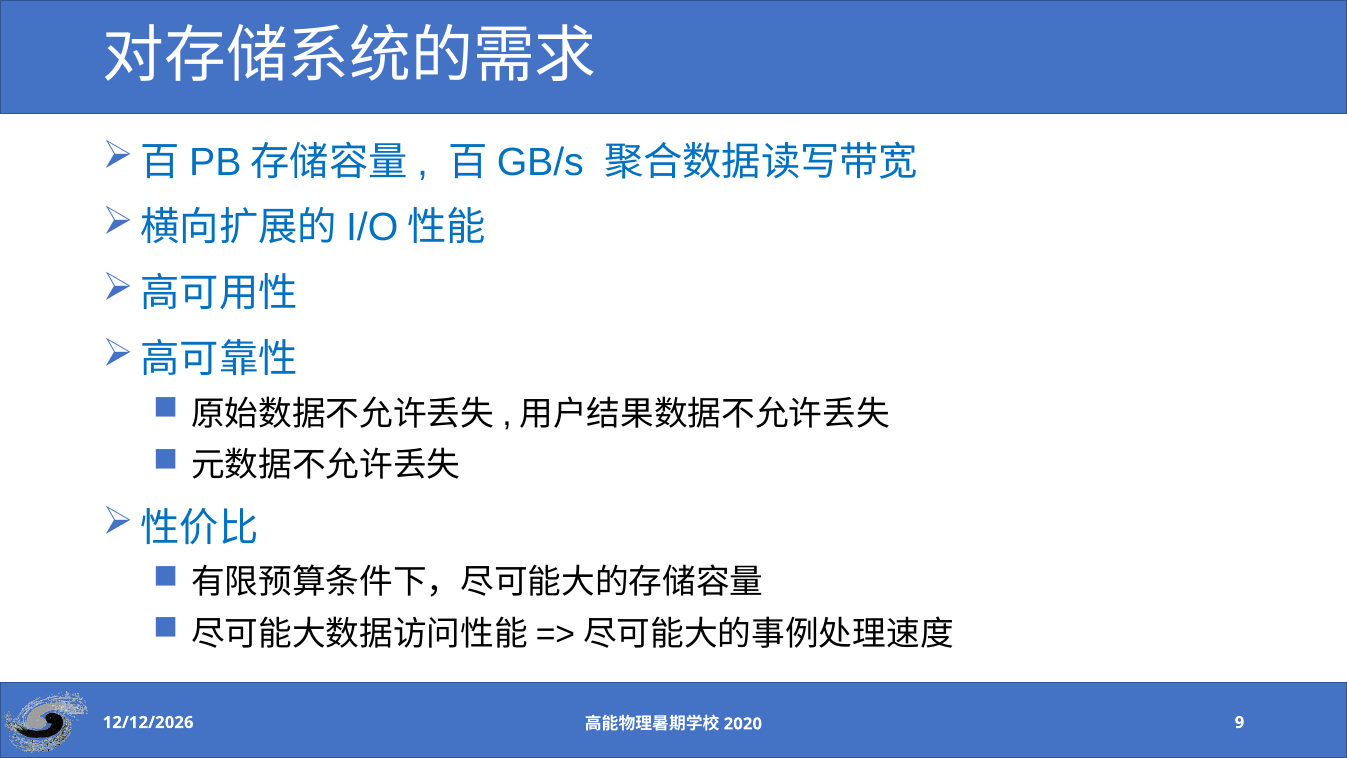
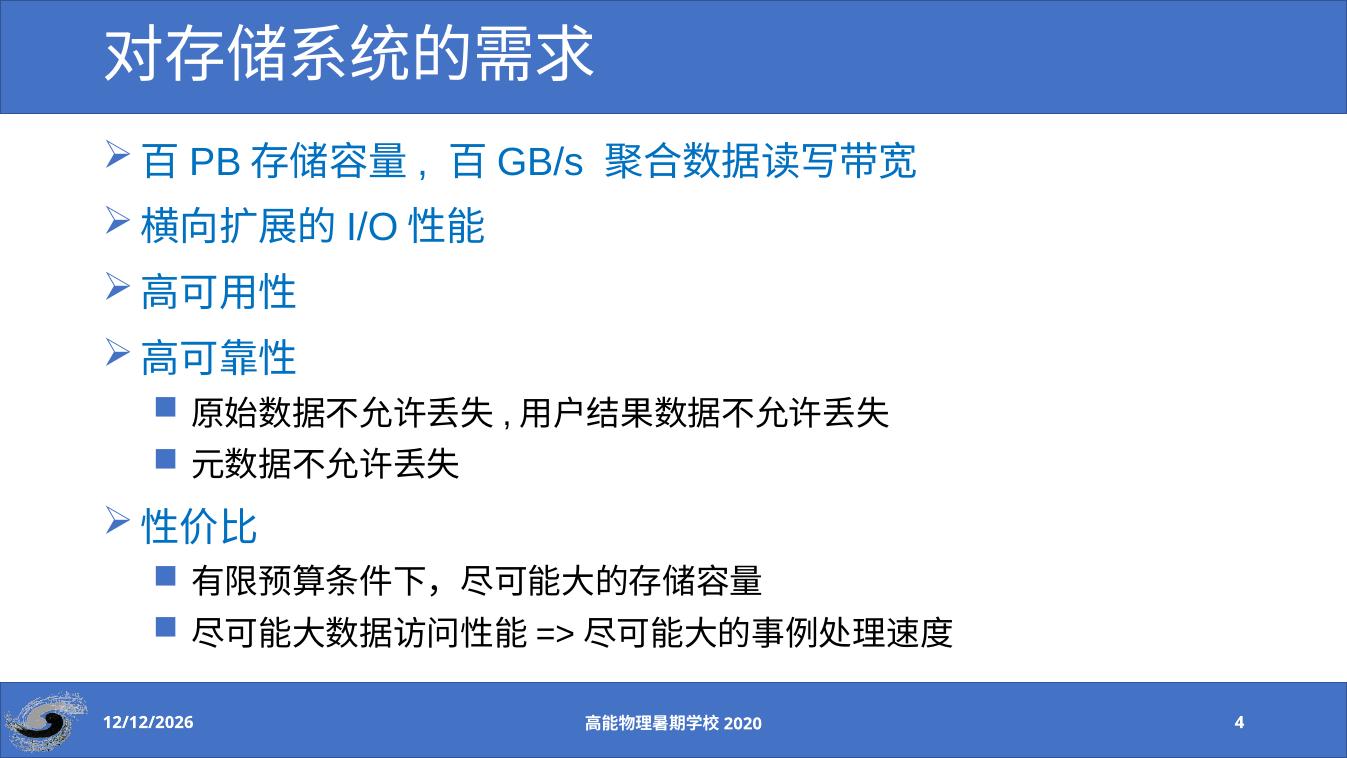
9: 9 -> 4
